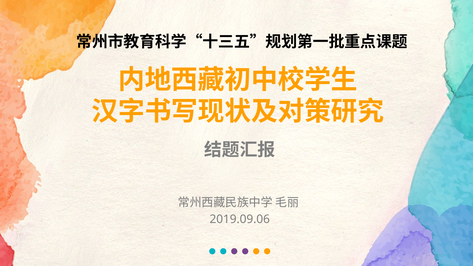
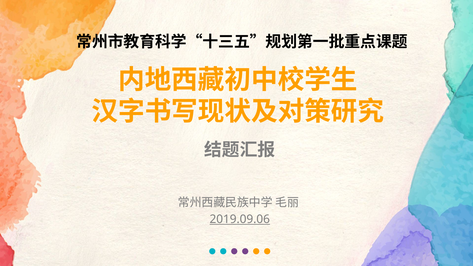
2019.09.06 underline: none -> present
